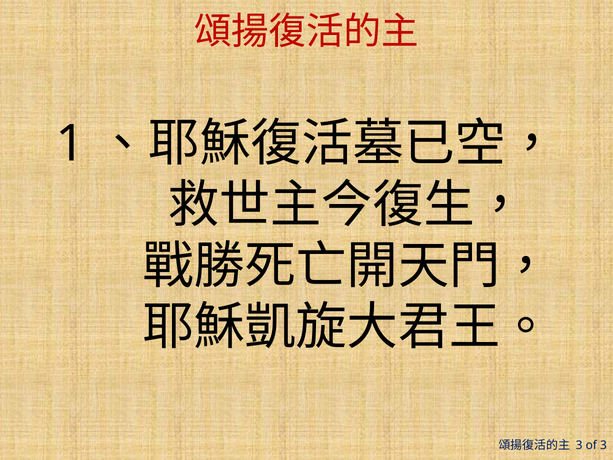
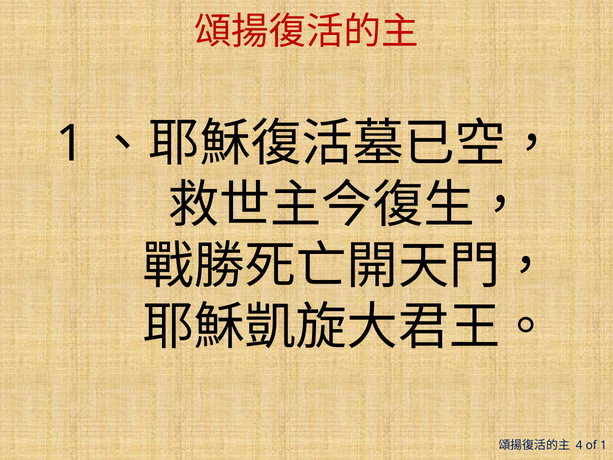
3 at (579, 445): 3 -> 4
of 3: 3 -> 1
